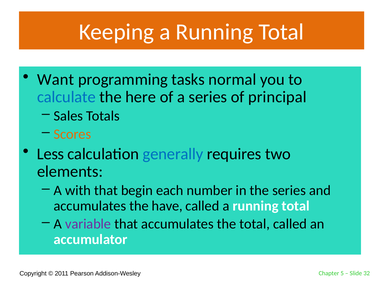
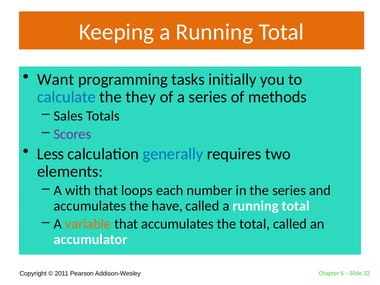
normal: normal -> initially
here: here -> they
principal: principal -> methods
Scores colour: orange -> purple
begin: begin -> loops
variable colour: purple -> orange
